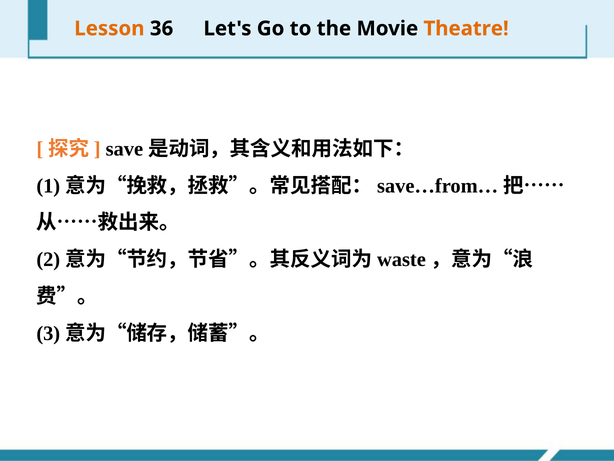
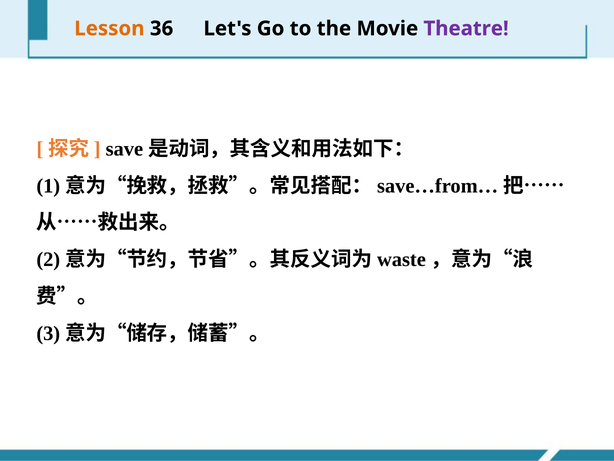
Theatre colour: orange -> purple
